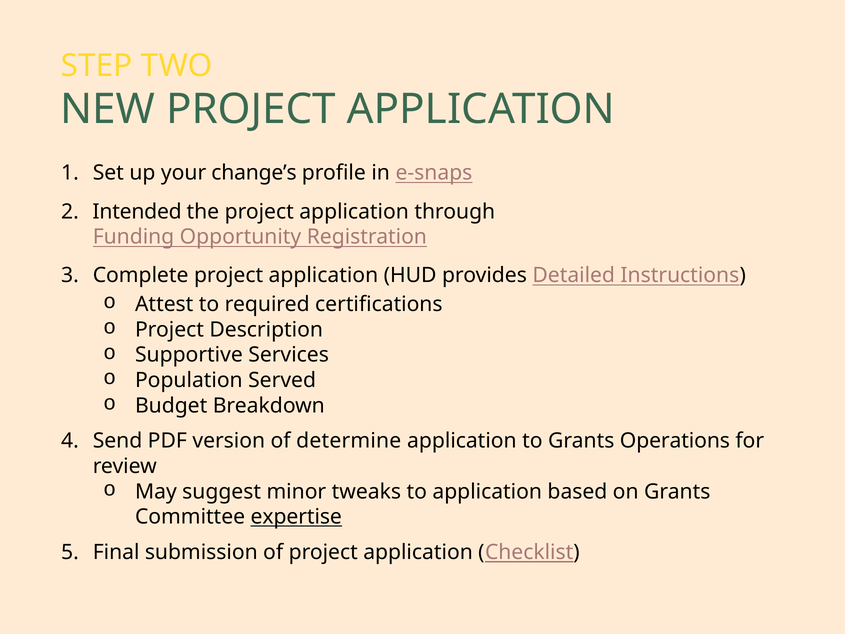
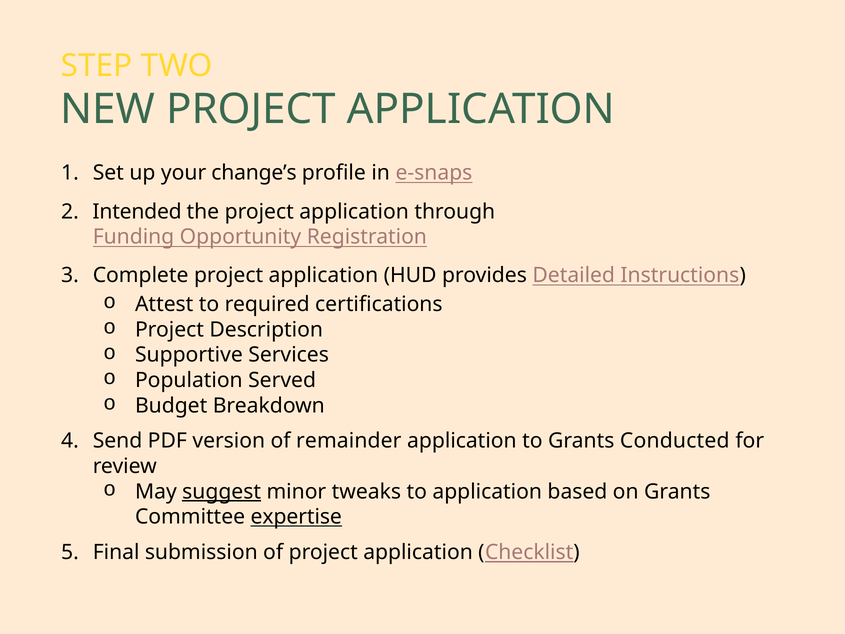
determine: determine -> remainder
Operations: Operations -> Conducted
suggest underline: none -> present
